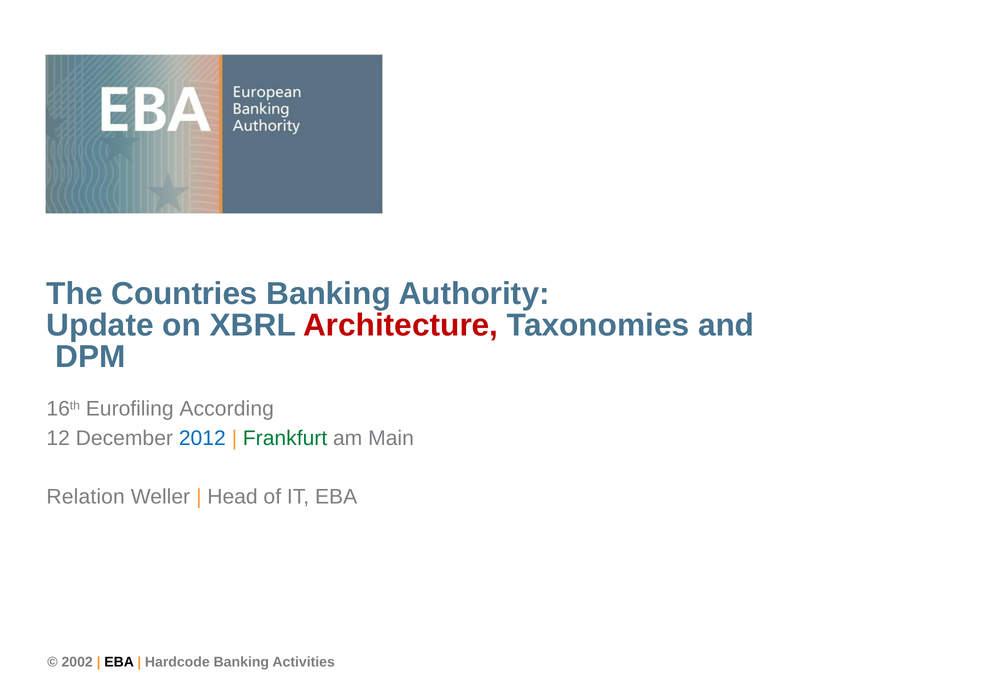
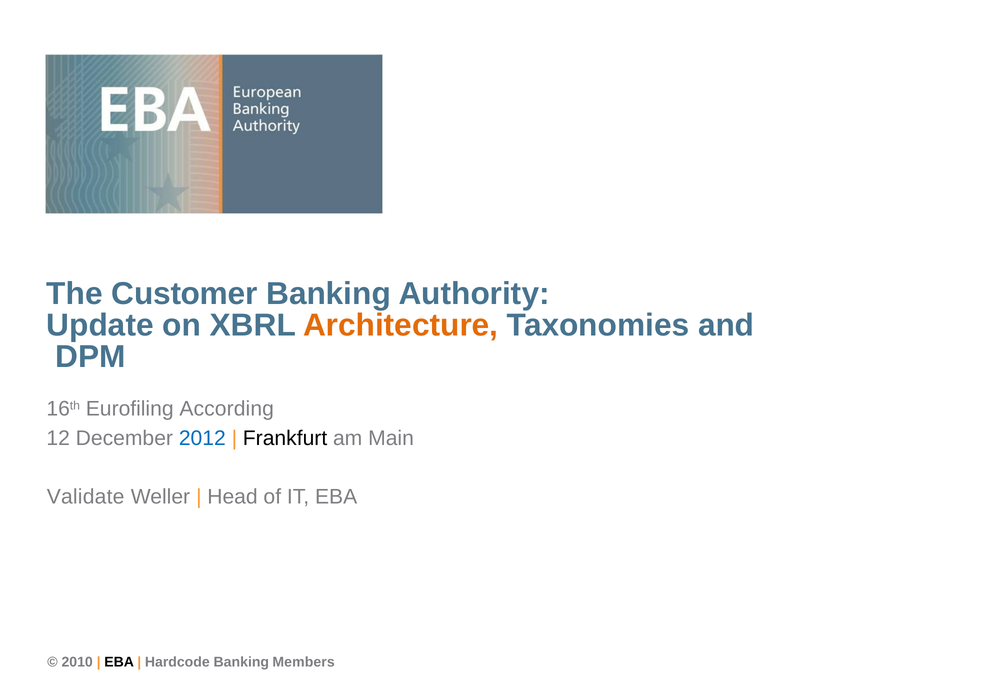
Countries: Countries -> Customer
Architecture colour: red -> orange
Frankfurt colour: green -> black
Relation: Relation -> Validate
2002: 2002 -> 2010
Activities: Activities -> Members
